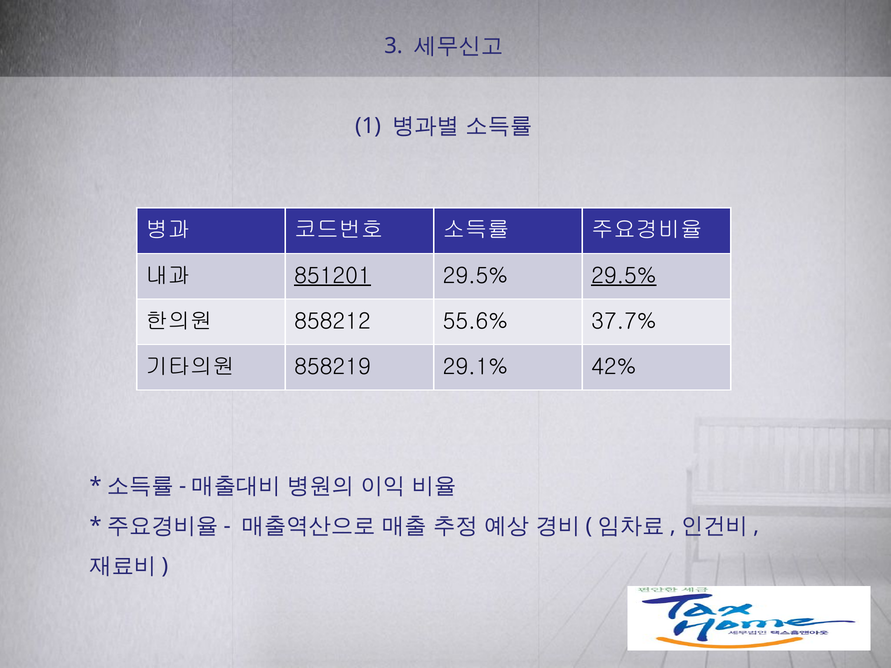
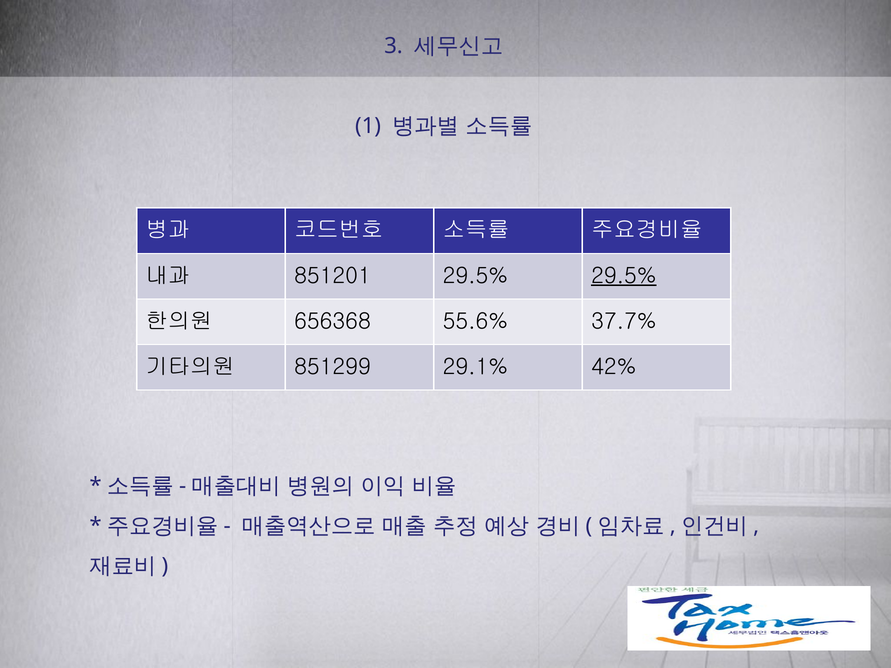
851201 underline: present -> none
858212: 858212 -> 656368
858219: 858219 -> 851299
